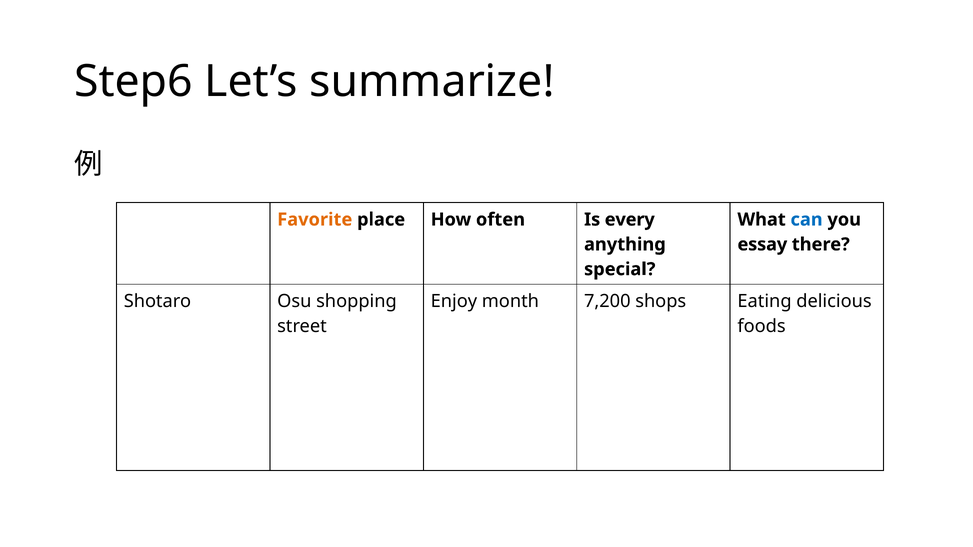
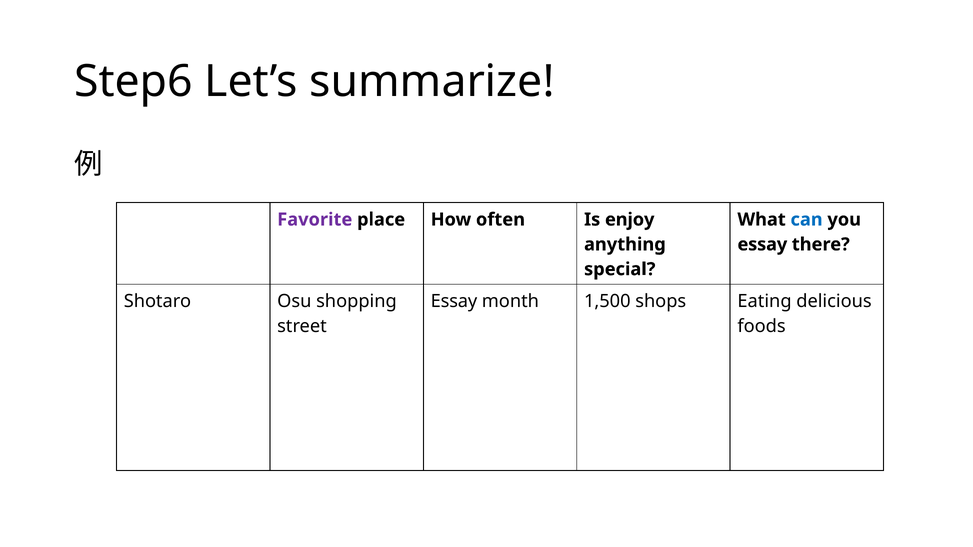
Favorite colour: orange -> purple
every: every -> enjoy
Enjoy at (454, 302): Enjoy -> Essay
7,200: 7,200 -> 1,500
